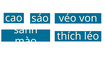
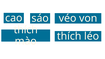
sánh at (26, 30): sánh -> thích
